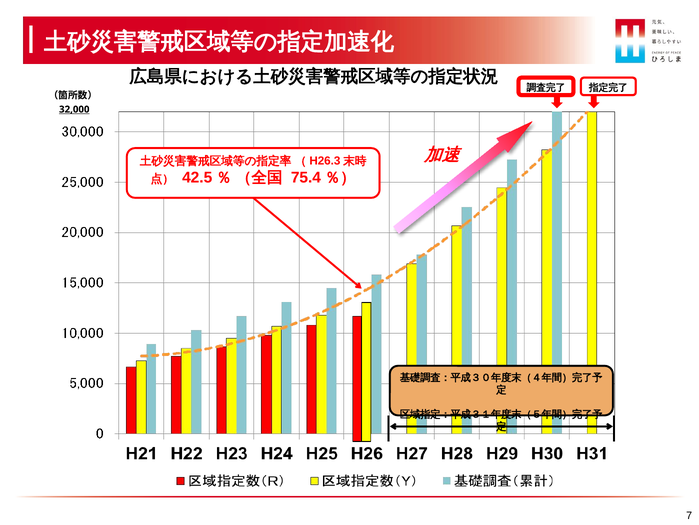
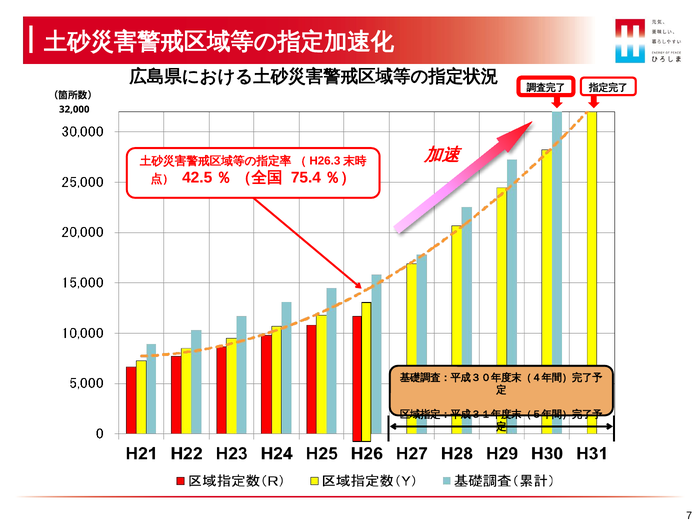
32,000 underline: present -> none
